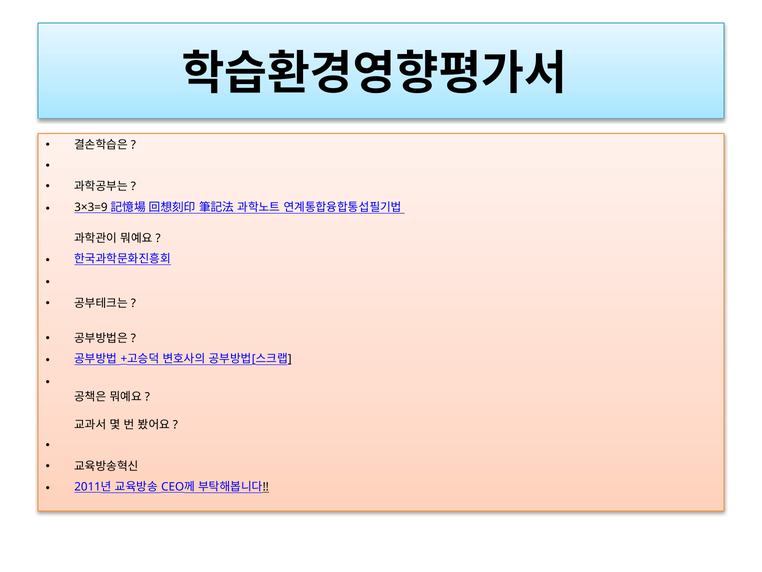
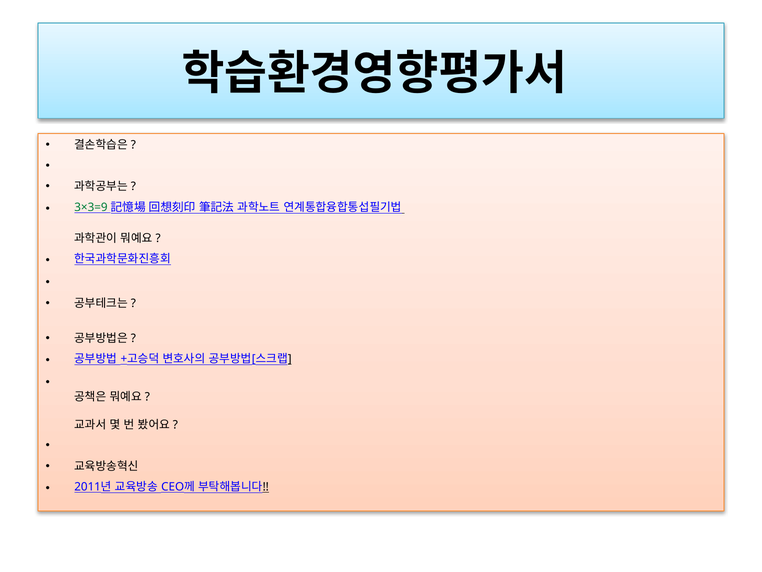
3×3=9 colour: black -> green
